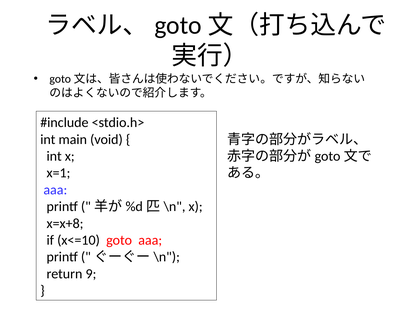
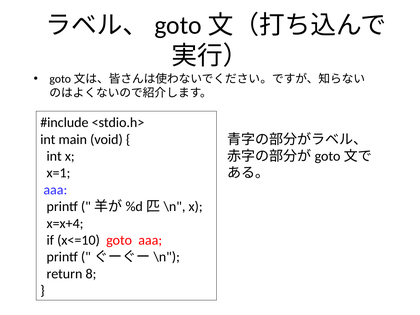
x=x+8: x=x+8 -> x=x+4
9: 9 -> 8
